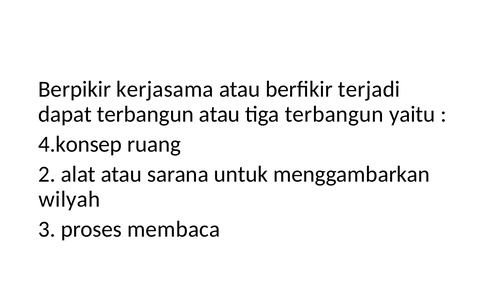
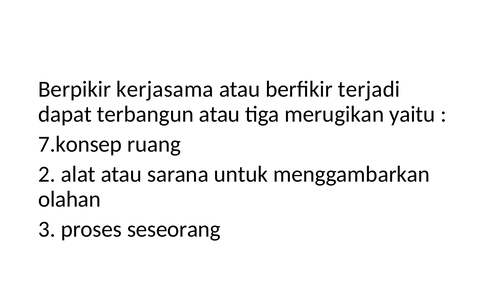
tiga terbangun: terbangun -> merugikan
4.konsep: 4.konsep -> 7.konsep
wilyah: wilyah -> olahan
membaca: membaca -> seseorang
